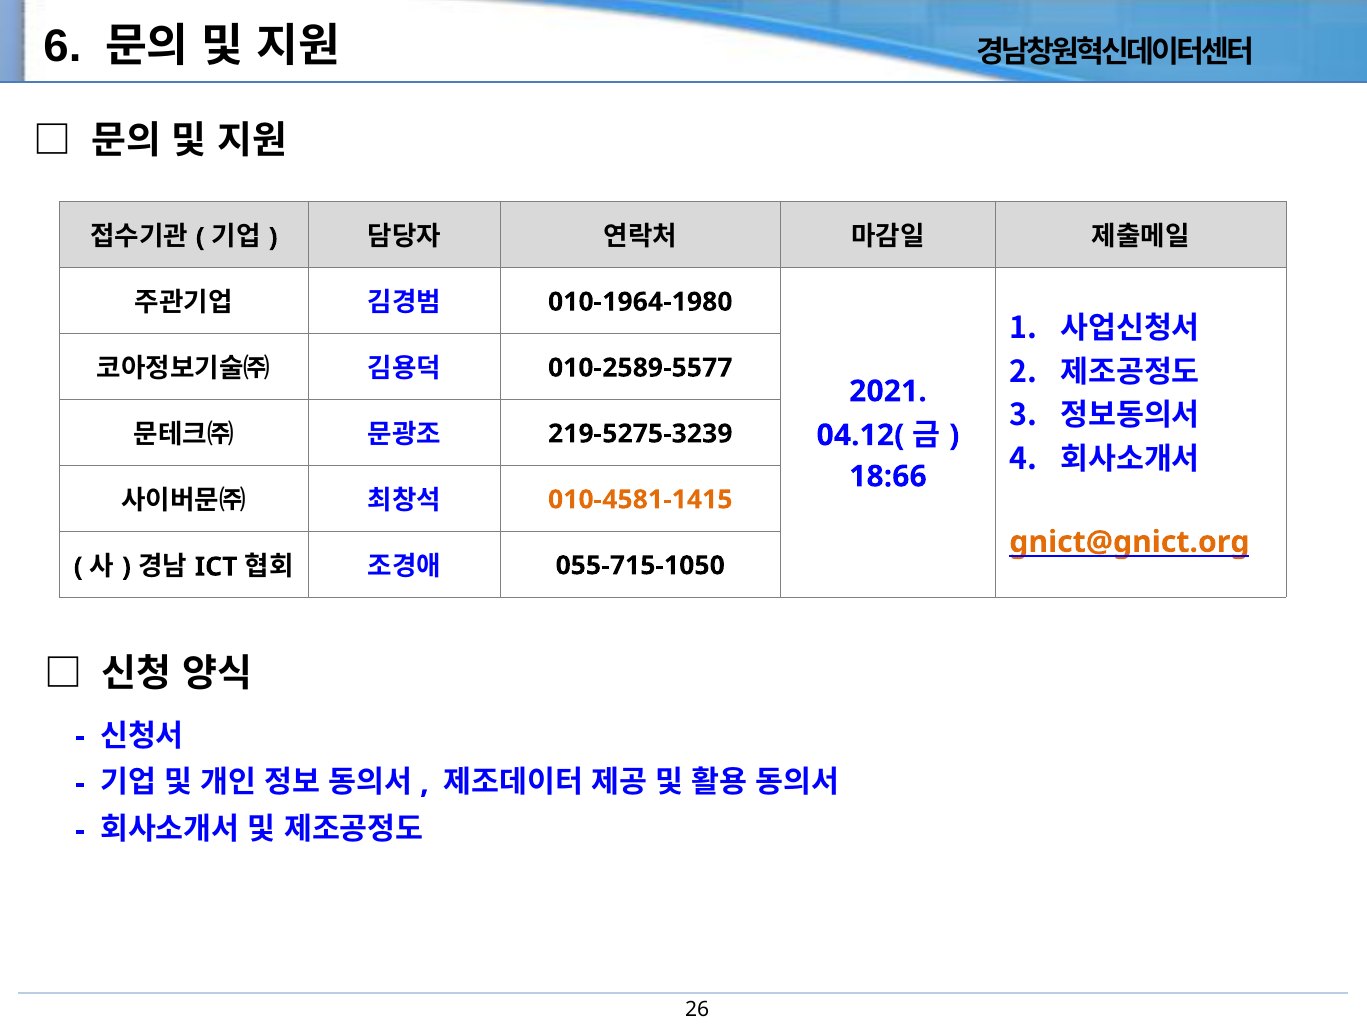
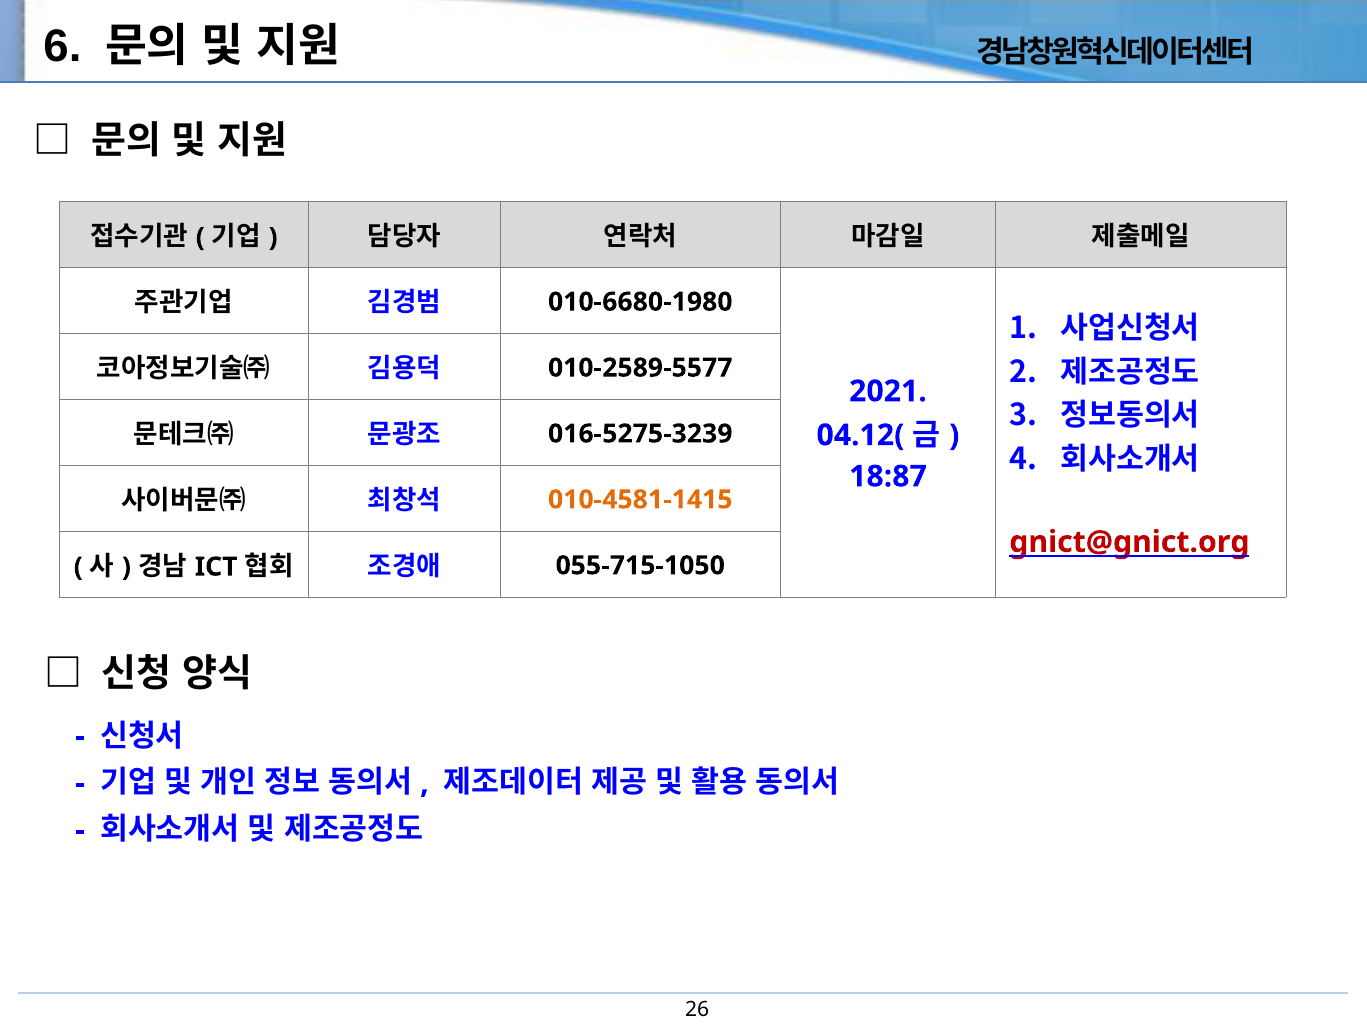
010-1964-1980: 010-1964-1980 -> 010-6680-1980
219-5275-3239: 219-5275-3239 -> 016-5275-3239
18:66: 18:66 -> 18:87
gnict@gnict.org colour: orange -> red
